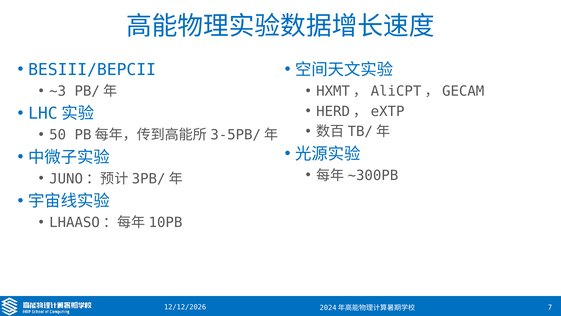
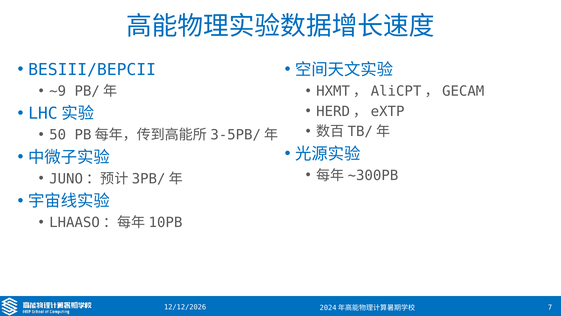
~3: ~3 -> ~9
